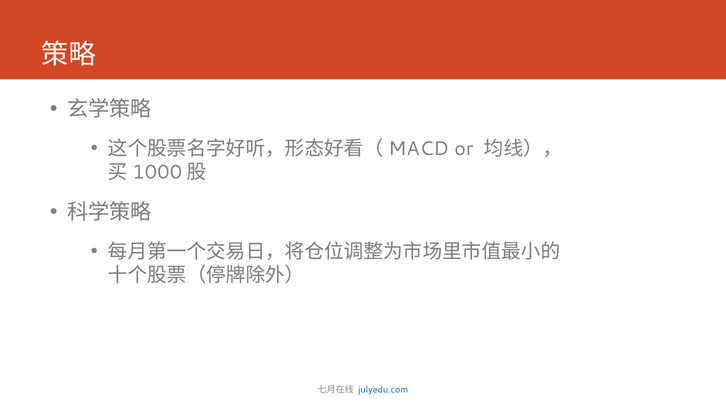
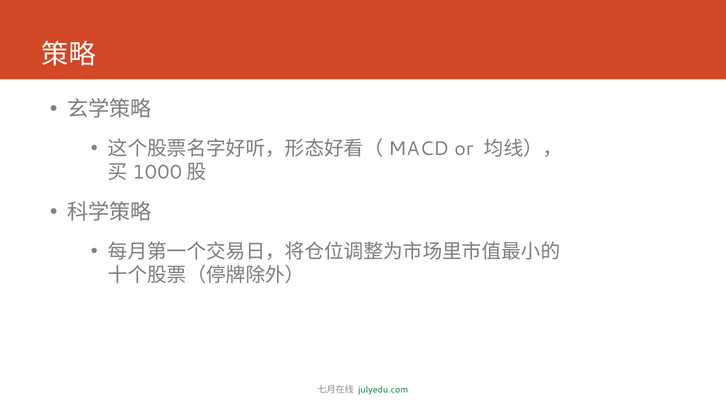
julyedu.com colour: blue -> green
